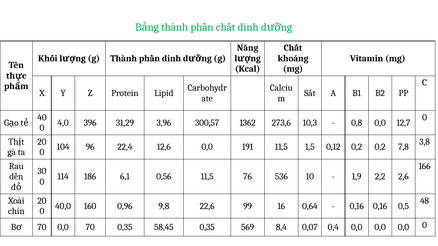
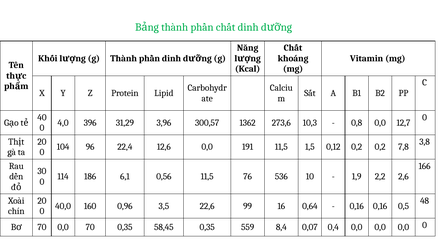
9,8: 9,8 -> 3,5
569: 569 -> 559
